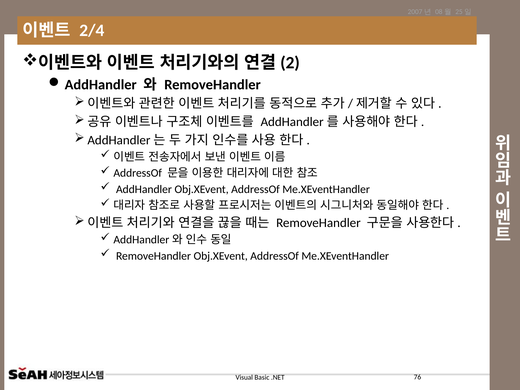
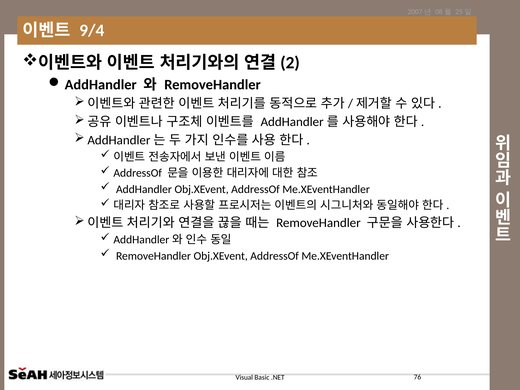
2/4: 2/4 -> 9/4
